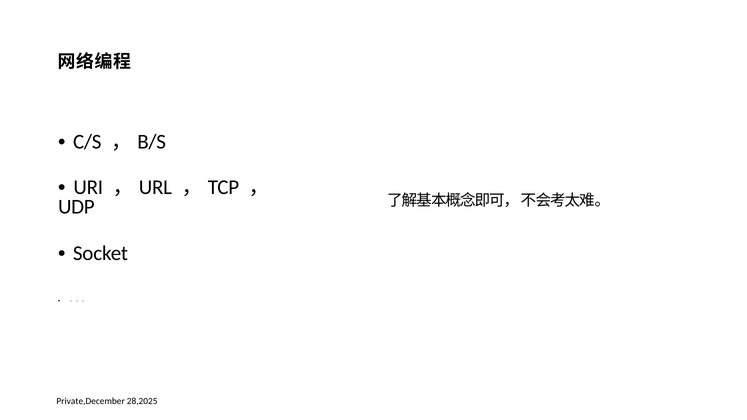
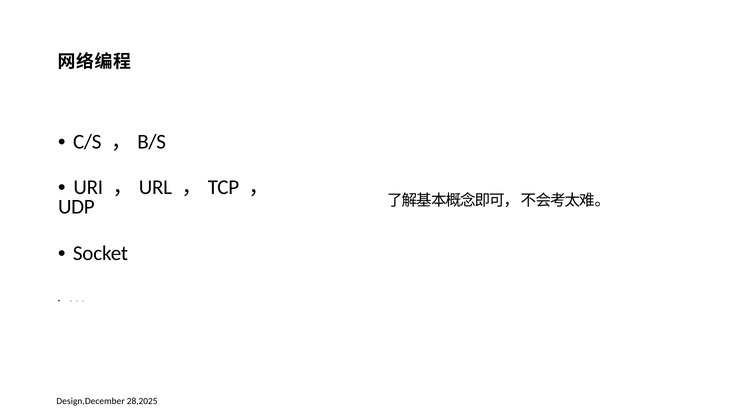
Private,December: Private,December -> Design,December
